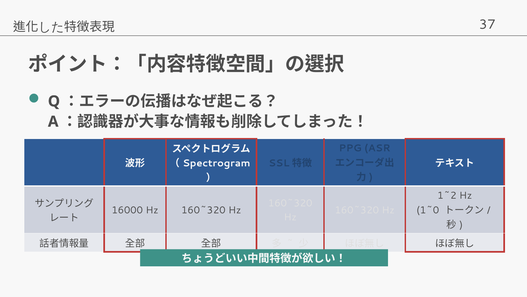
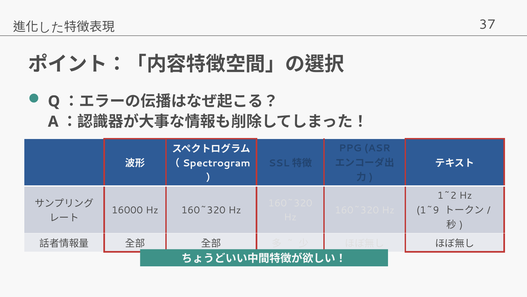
1~0: 1~0 -> 1~9
